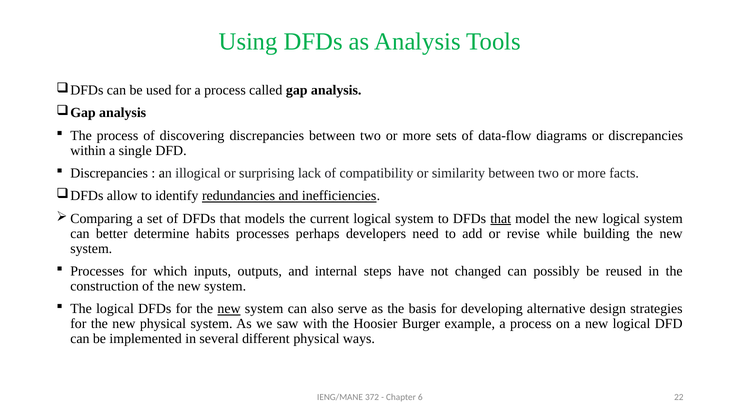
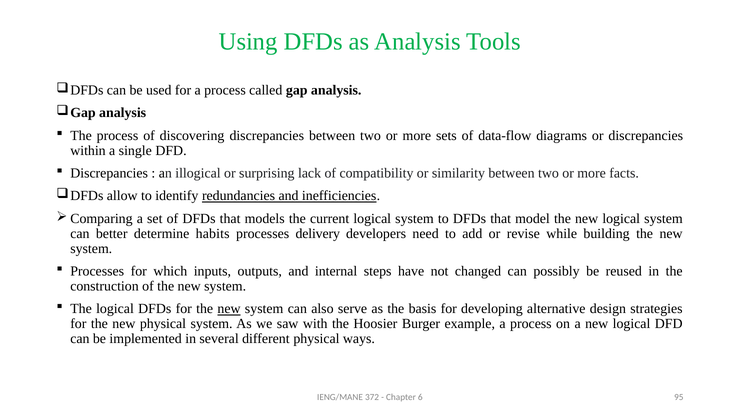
that at (501, 219) underline: present -> none
perhaps: perhaps -> delivery
22: 22 -> 95
